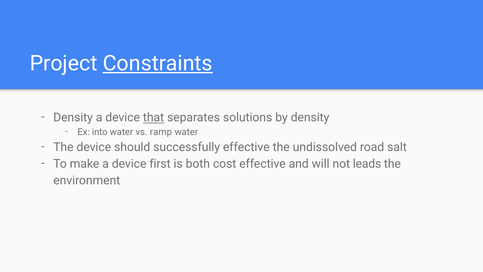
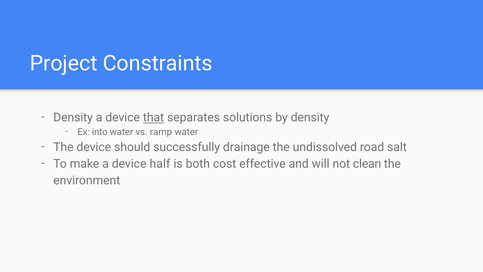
Constraints underline: present -> none
successfully effective: effective -> drainage
first: first -> half
leads: leads -> clean
